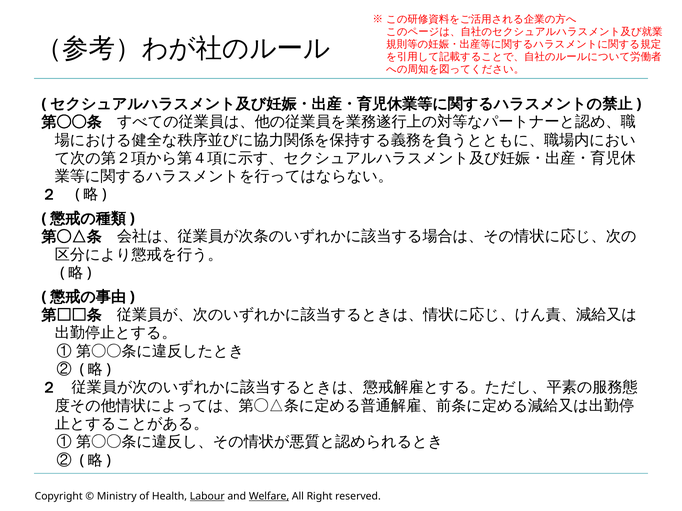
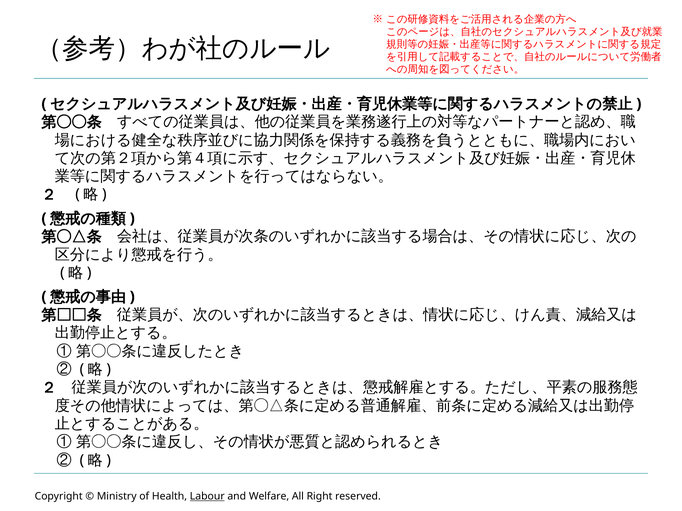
Welfare underline: present -> none
